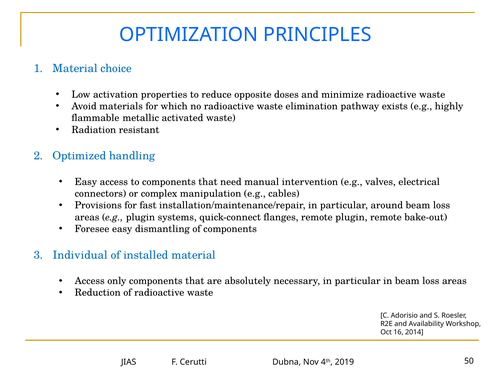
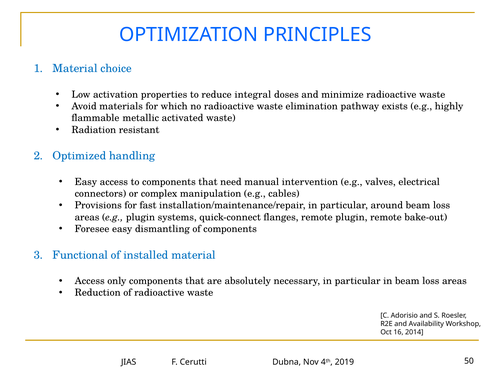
opposite: opposite -> integral
Individual: Individual -> Functional
